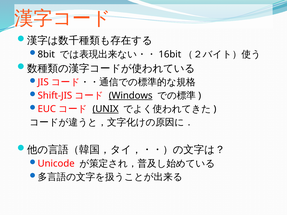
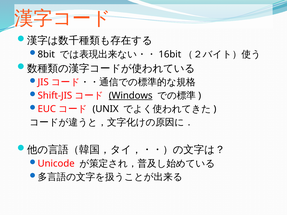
UNIX underline: present -> none
